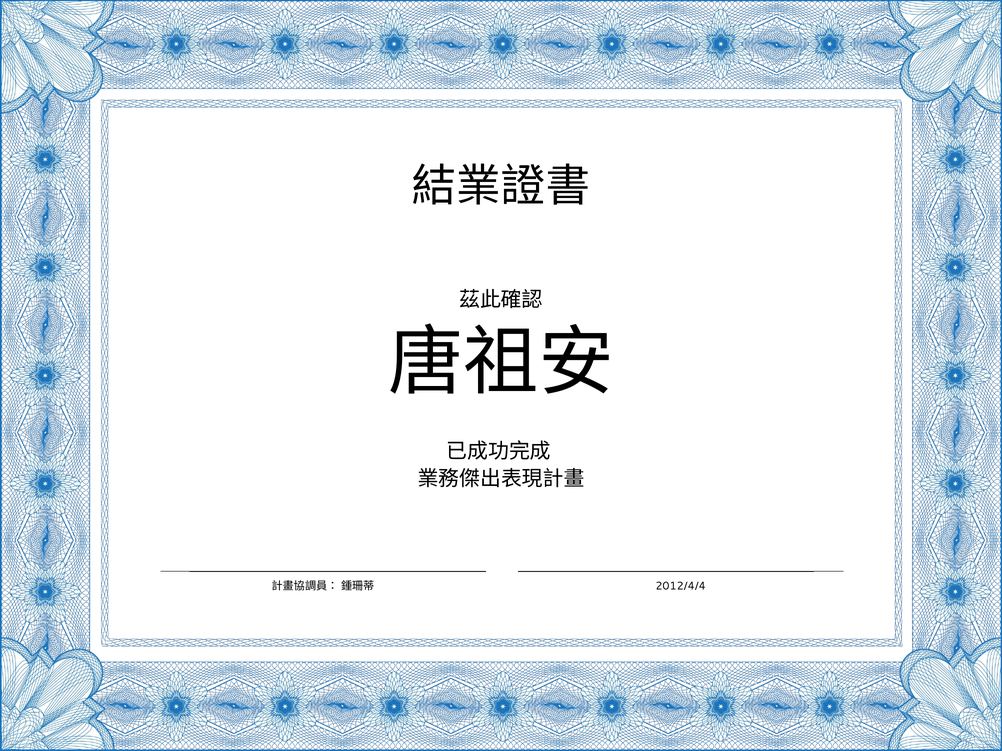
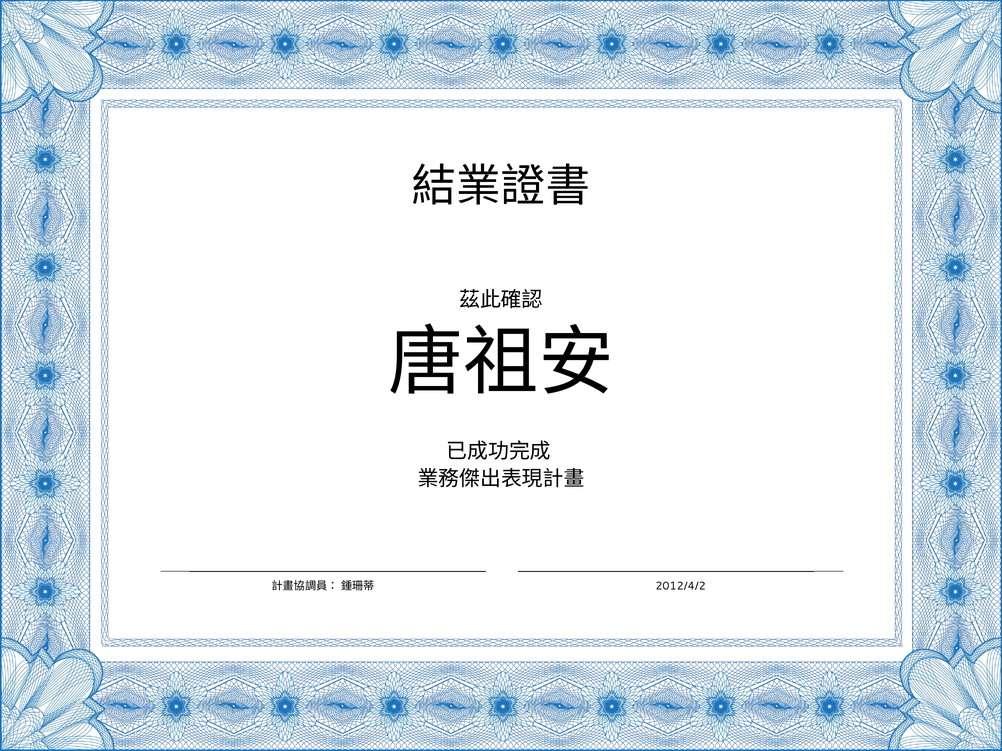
2012/4/4: 2012/4/4 -> 2012/4/2
